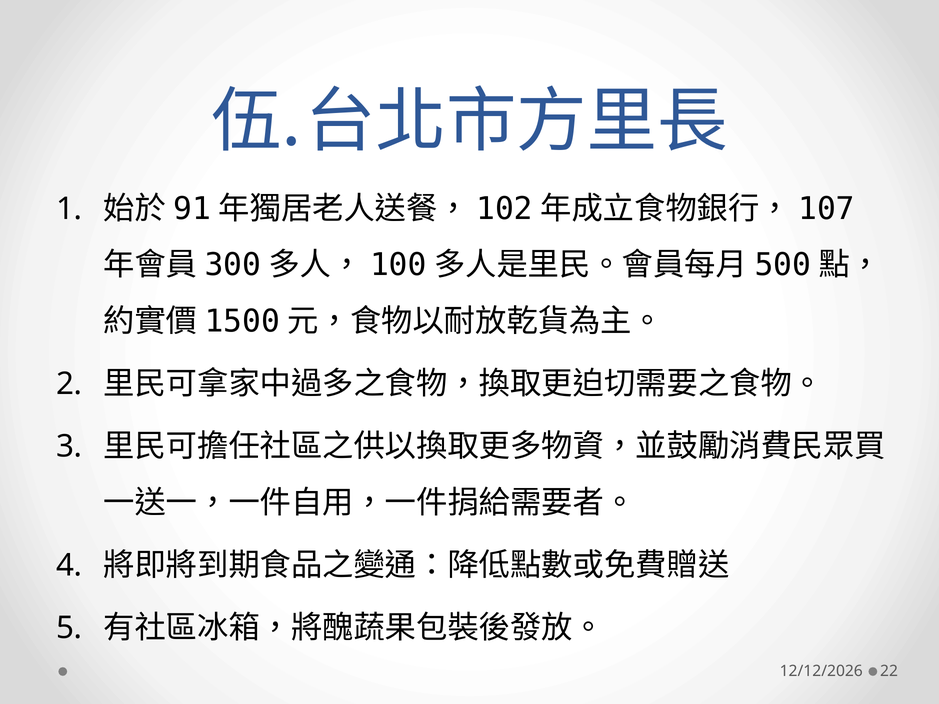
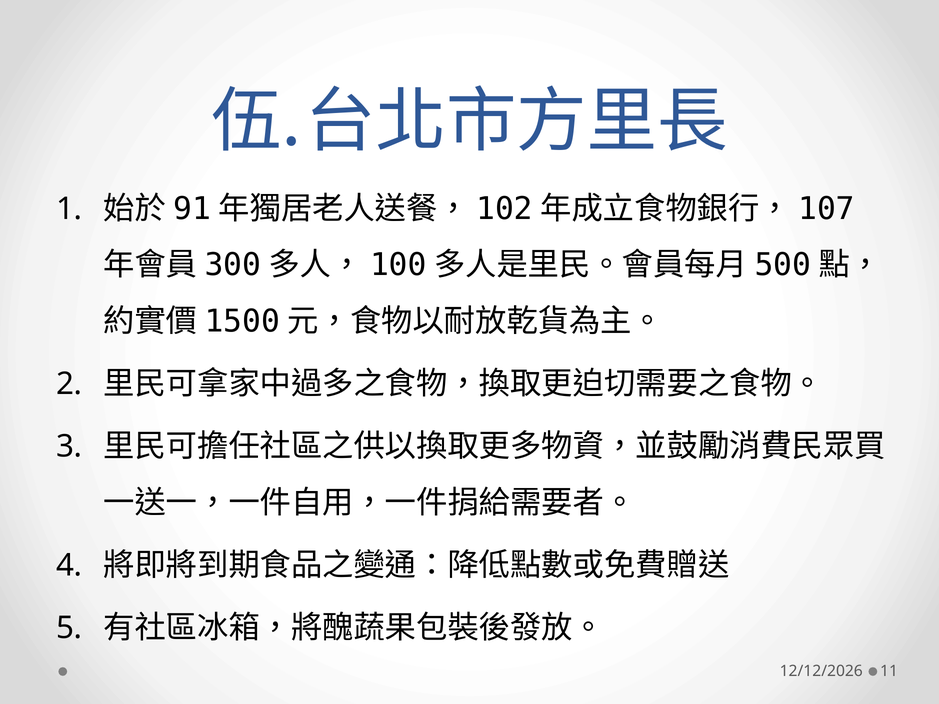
22: 22 -> 11
